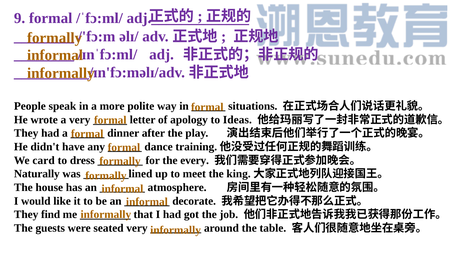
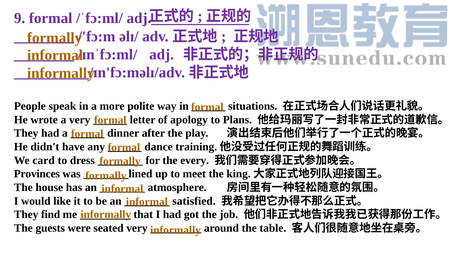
Ideas: Ideas -> Plans
Naturally: Naturally -> Provinces
decorate: decorate -> satisfied
